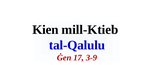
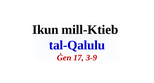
Kien: Kien -> Ikun
